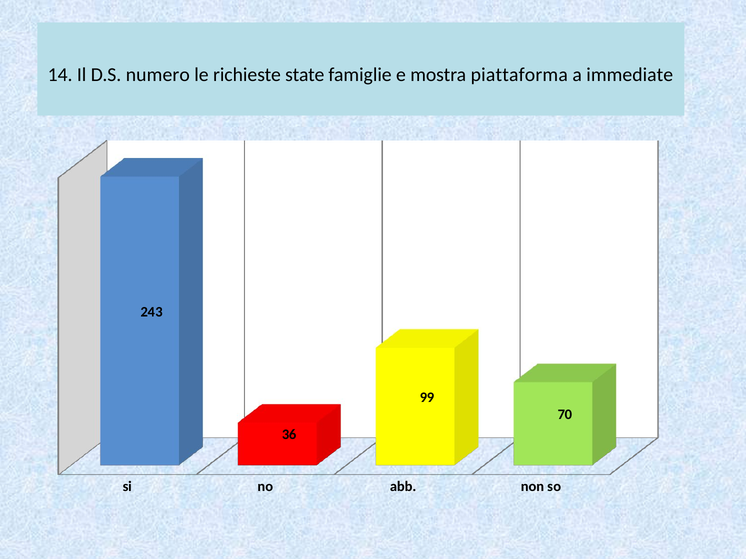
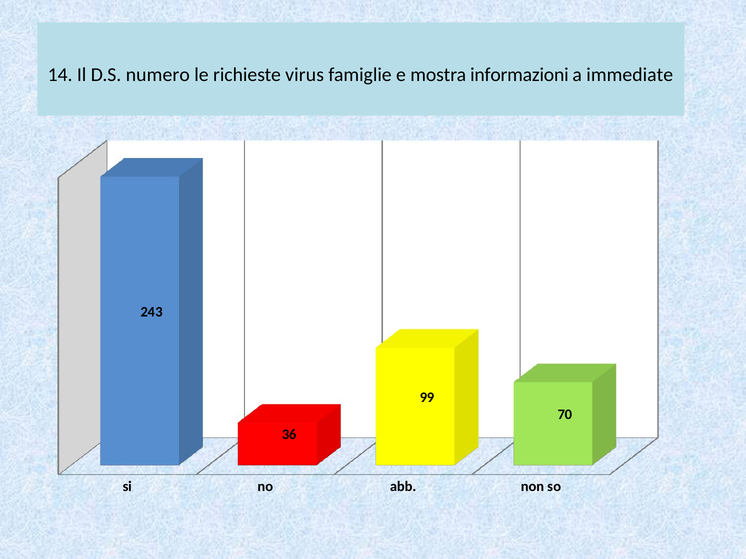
state: state -> virus
piattaforma: piattaforma -> informazioni
